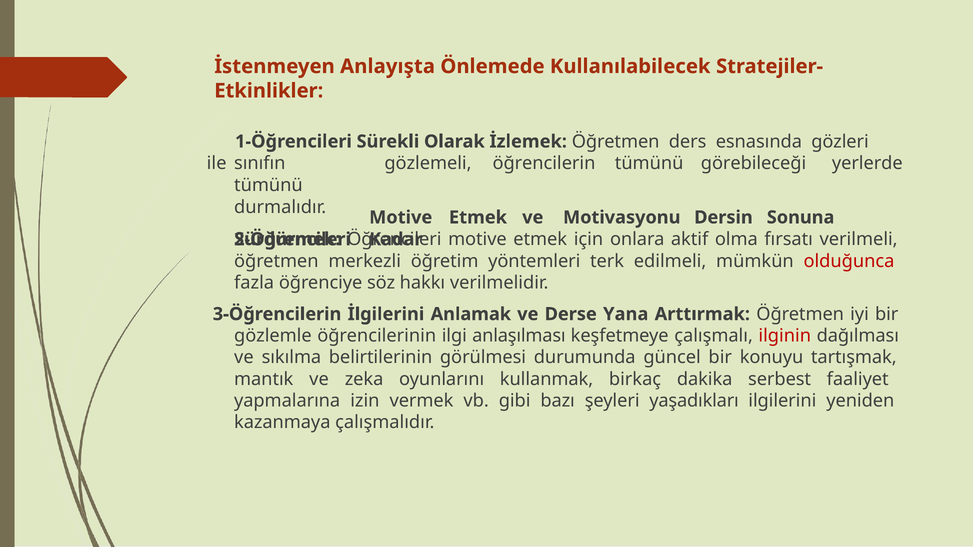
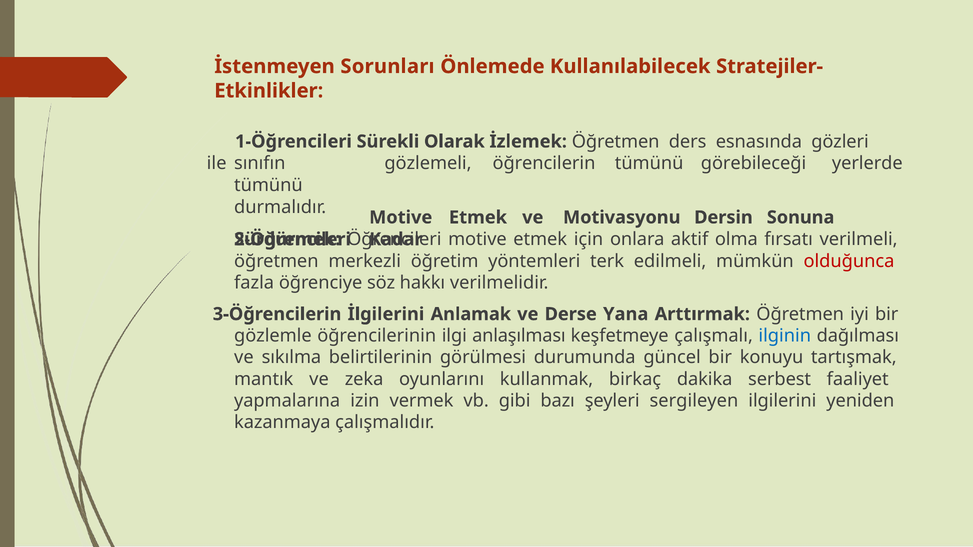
Anlayışta: Anlayışta -> Sorunları
ilginin colour: red -> blue
yaşadıkları: yaşadıkları -> sergileyen
